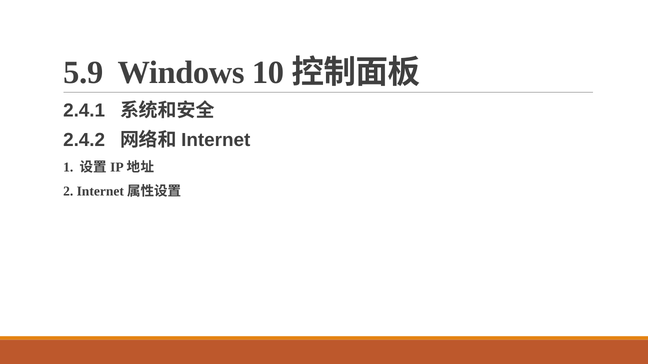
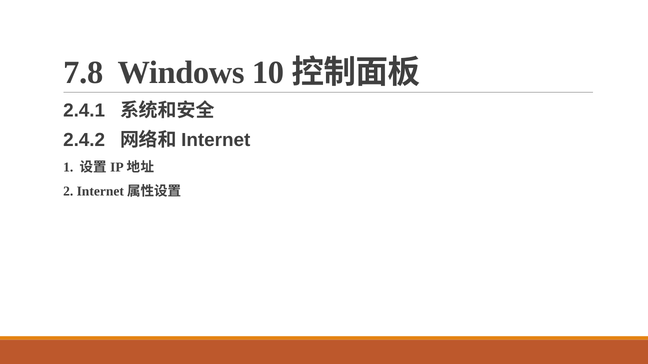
5.9: 5.9 -> 7.8
